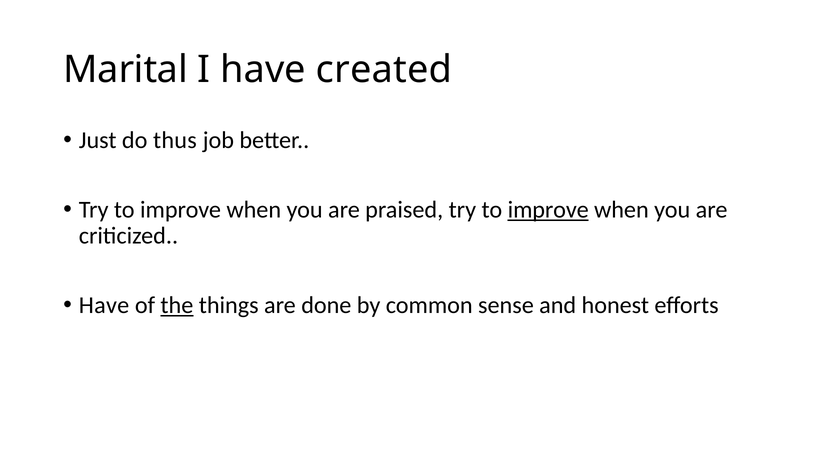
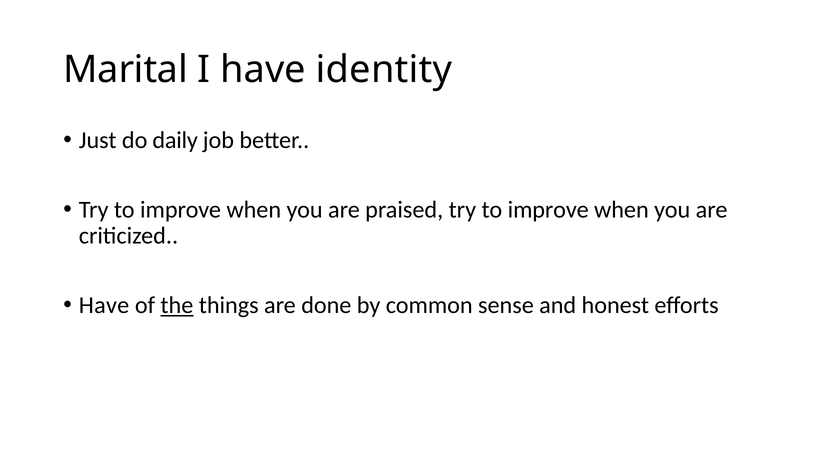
created: created -> identity
thus: thus -> daily
improve at (548, 210) underline: present -> none
